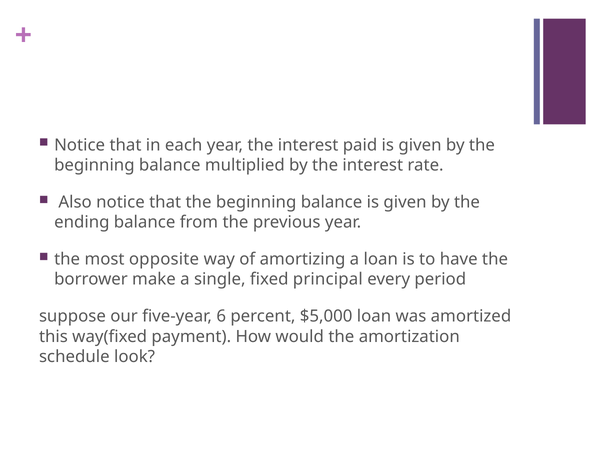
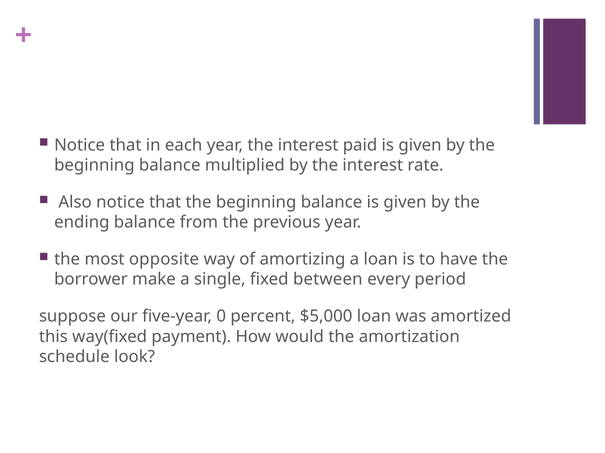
principal: principal -> between
6: 6 -> 0
